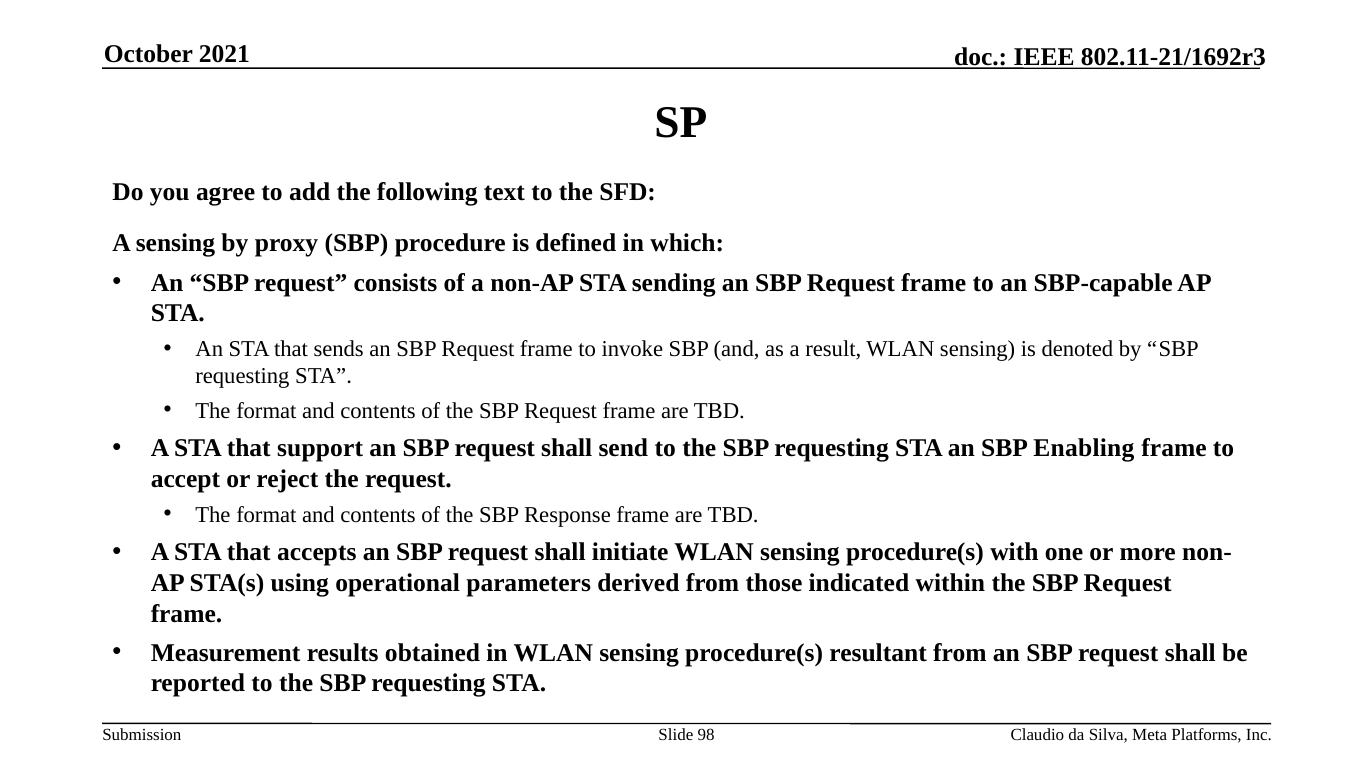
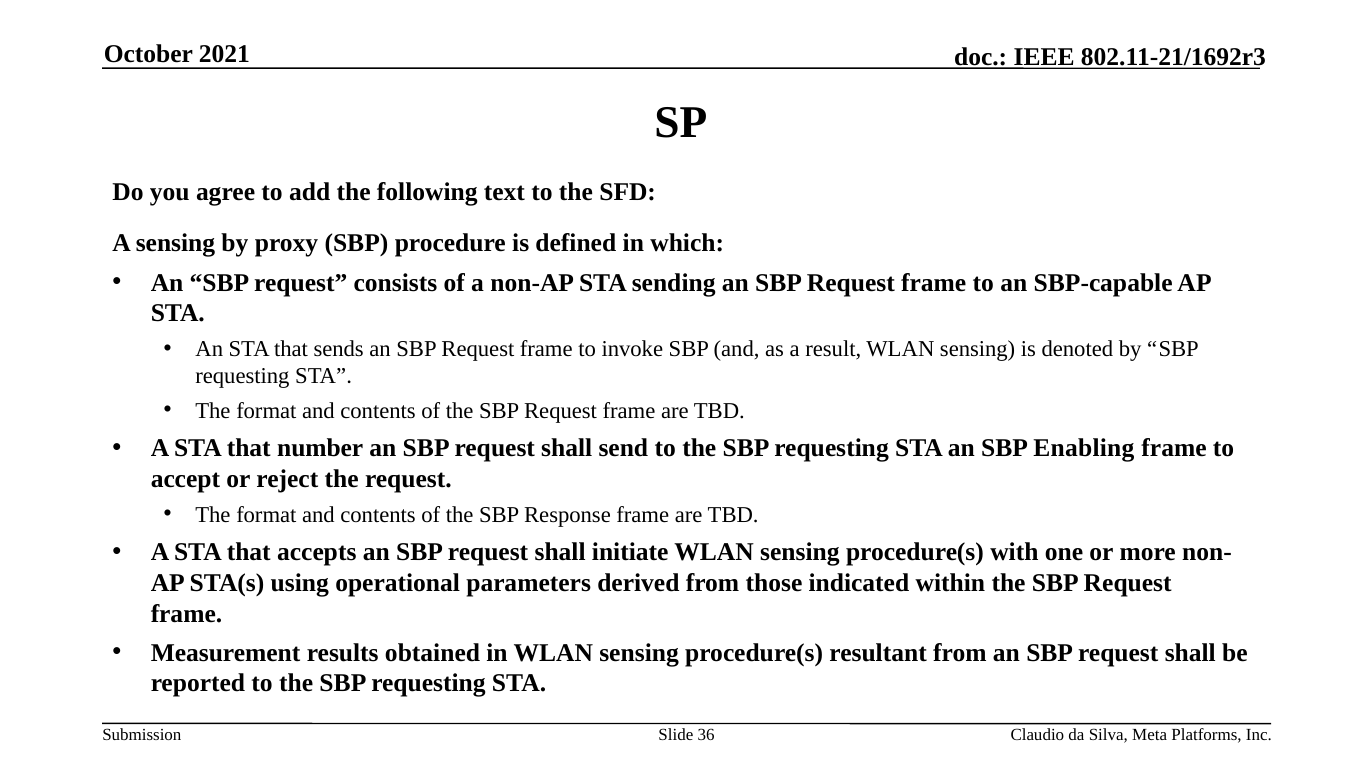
support: support -> number
98: 98 -> 36
